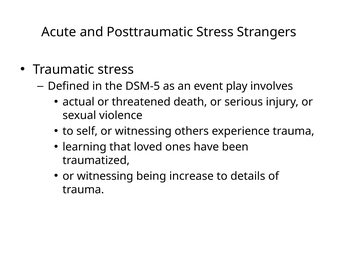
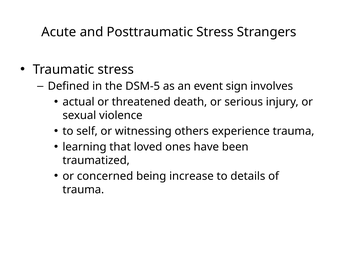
play: play -> sign
witnessing at (105, 176): witnessing -> concerned
